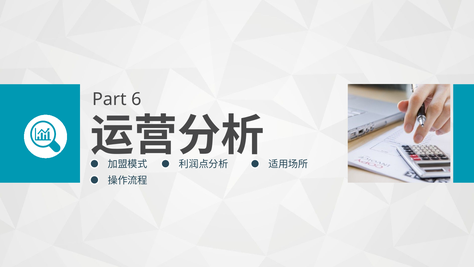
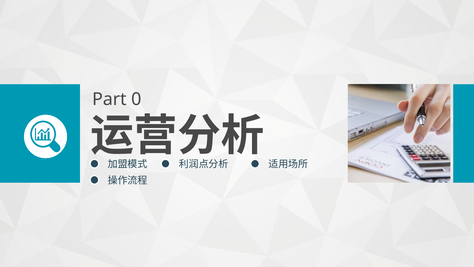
6: 6 -> 0
